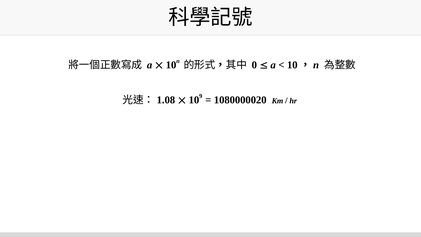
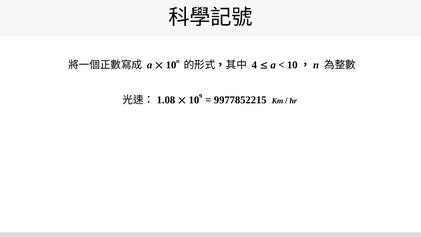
0: 0 -> 4
1080000020: 1080000020 -> 9977852215
